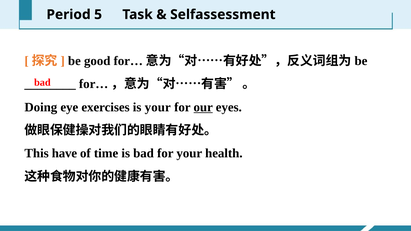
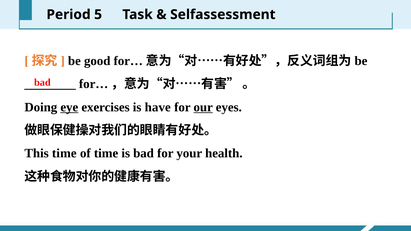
eye underline: none -> present
is your: your -> have
This have: have -> time
